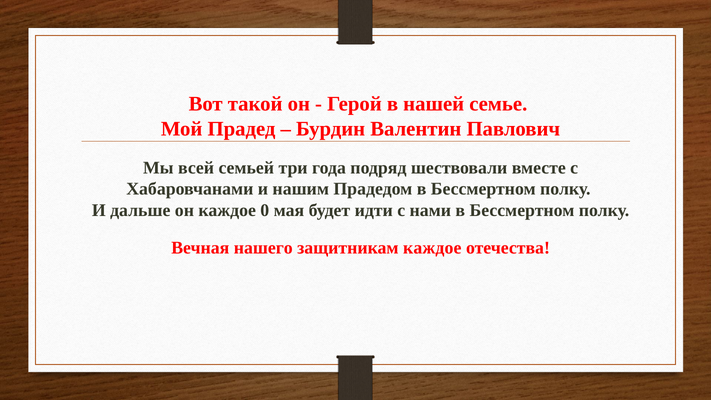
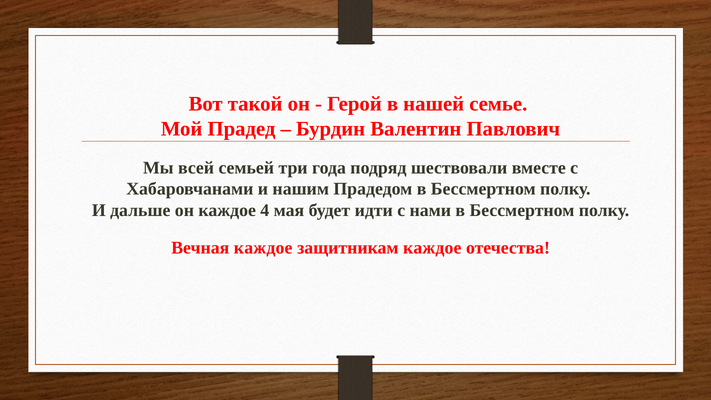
0: 0 -> 4
Вечная нашего: нашего -> каждое
